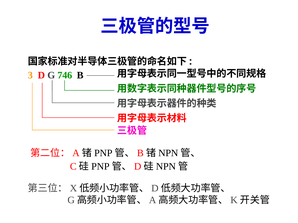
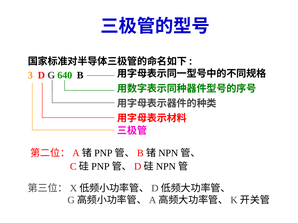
746: 746 -> 640
